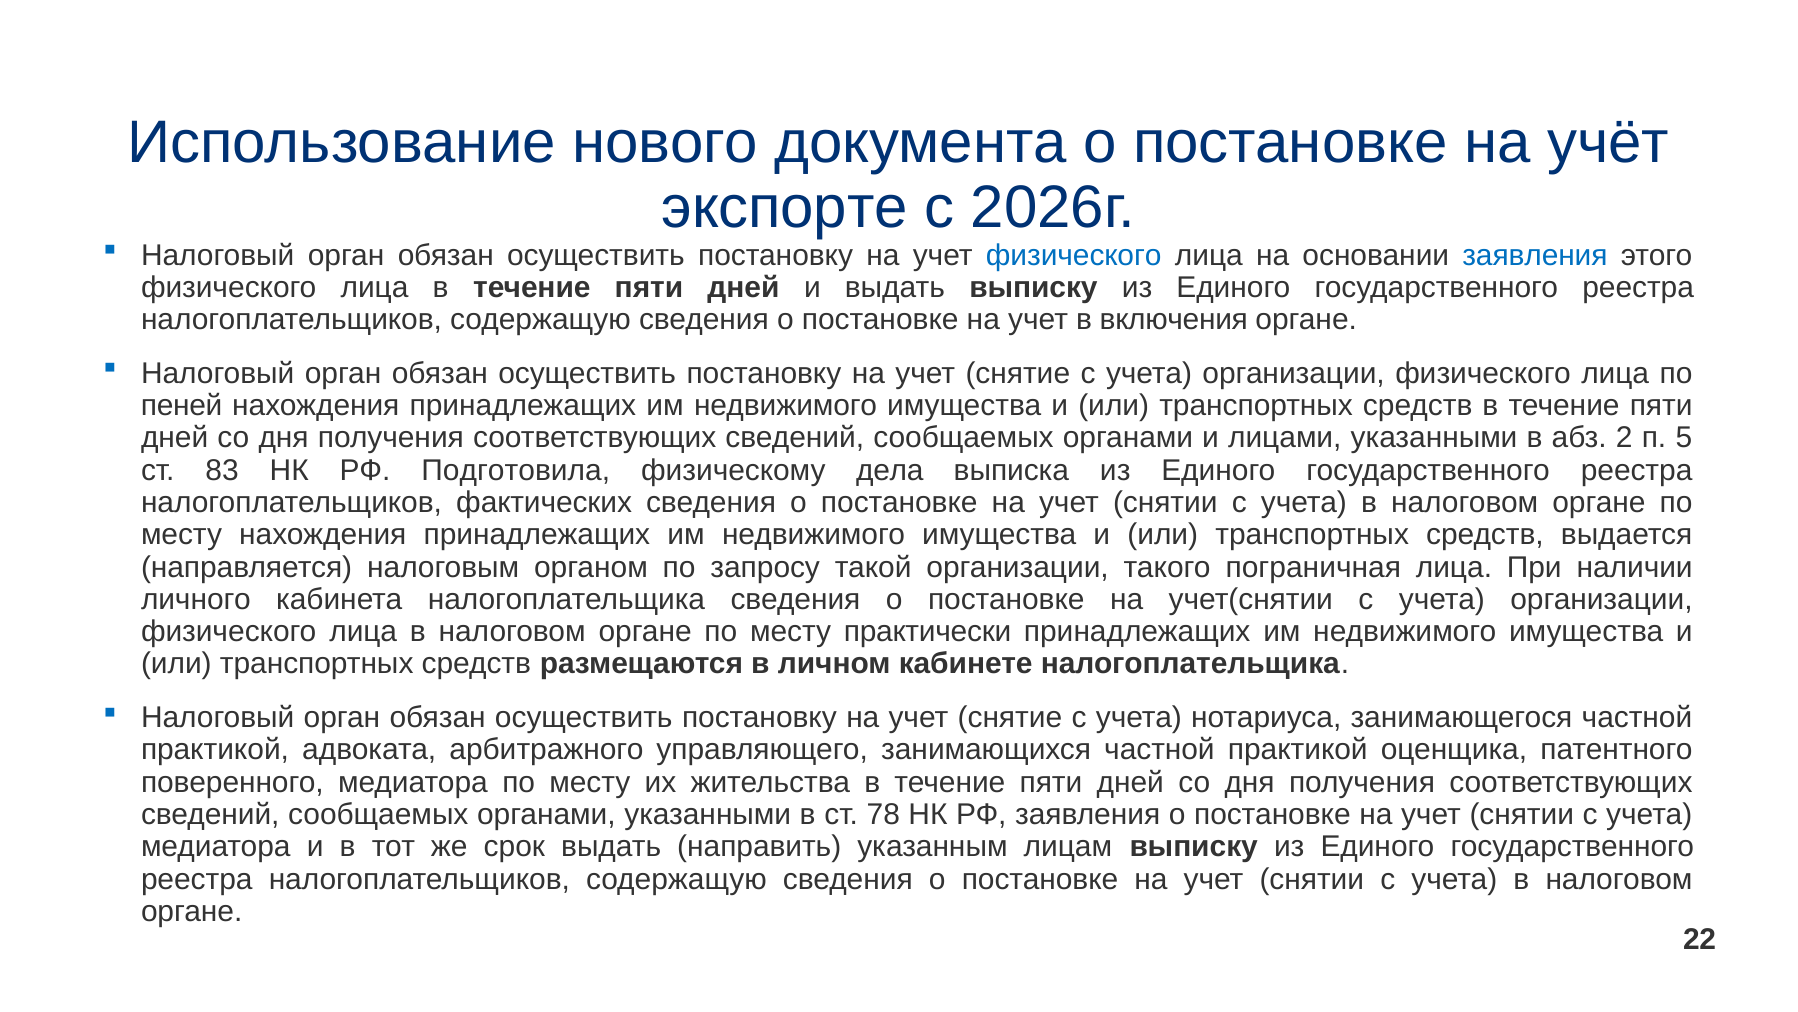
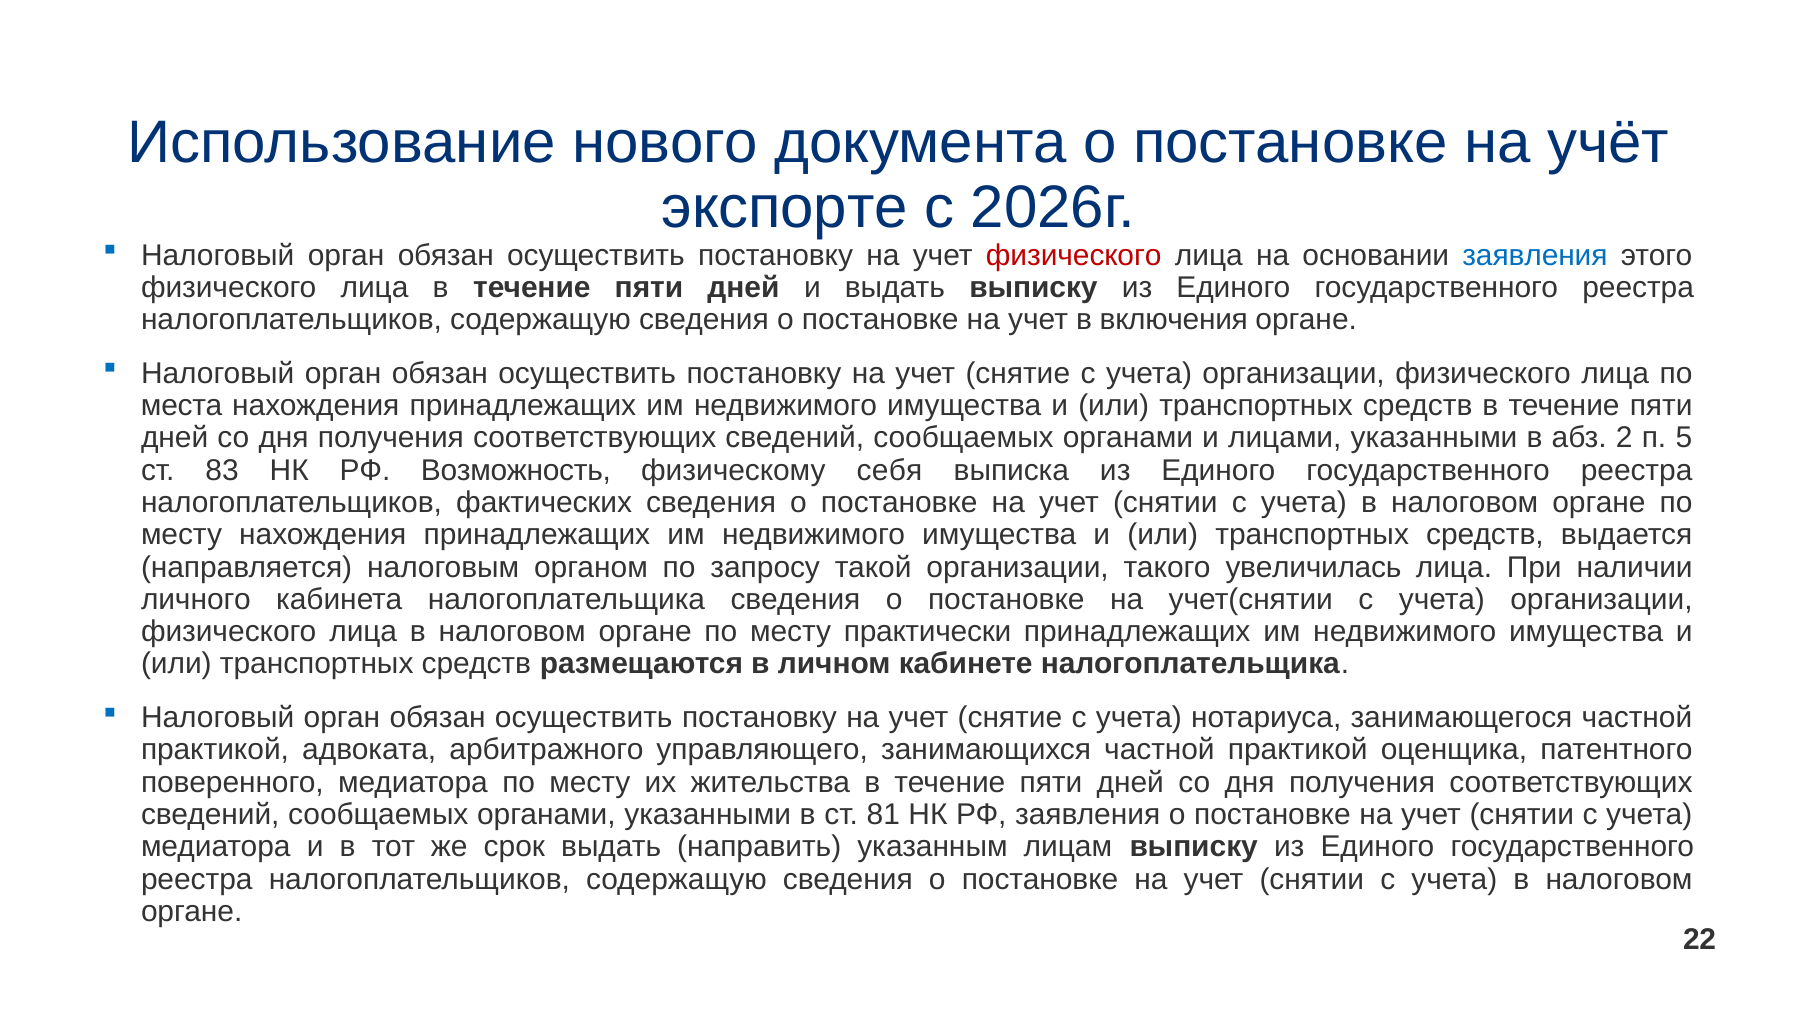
физического at (1074, 255) colour: blue -> red
пеней: пеней -> места
Подготовила: Подготовила -> Возможность
дела: дела -> себя
пограничная: пограничная -> увеличилась
78: 78 -> 81
